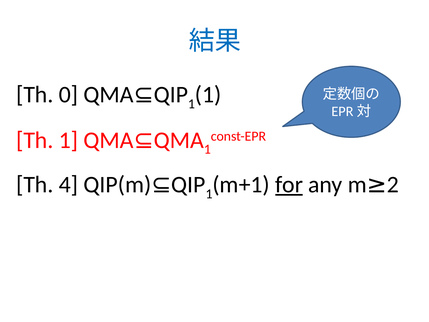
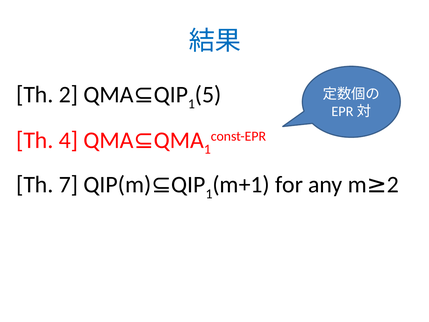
0: 0 -> 2
1 1: 1 -> 5
Th 1: 1 -> 4
4: 4 -> 7
for underline: present -> none
